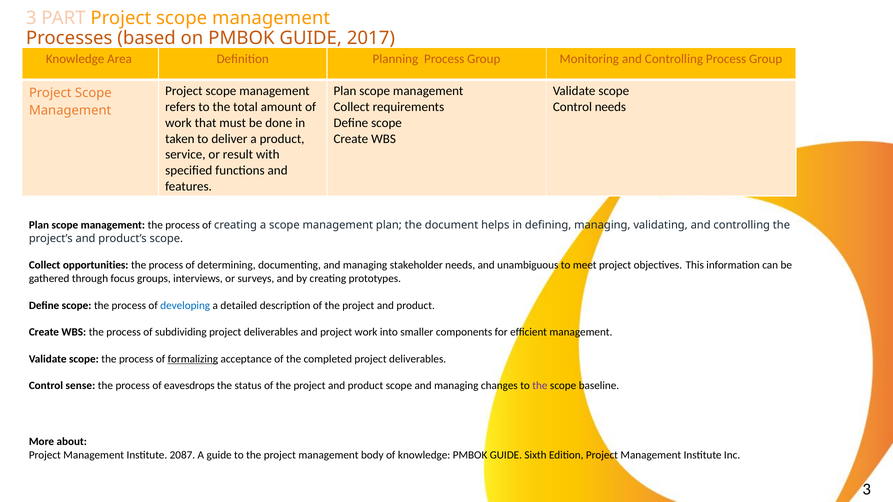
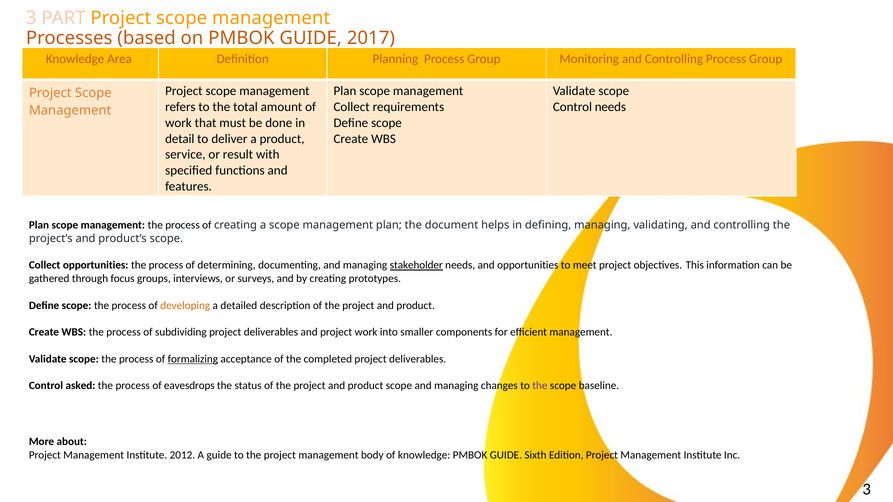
taken: taken -> detail
stakeholder underline: none -> present
and unambiguous: unambiguous -> opportunities
developing colour: blue -> orange
sense: sense -> asked
2087: 2087 -> 2012
